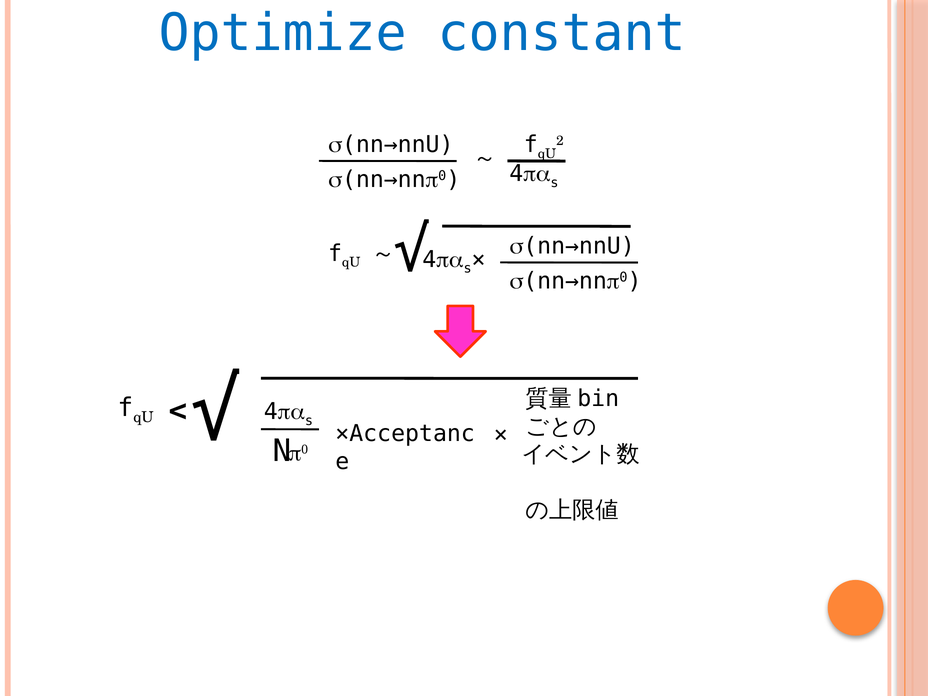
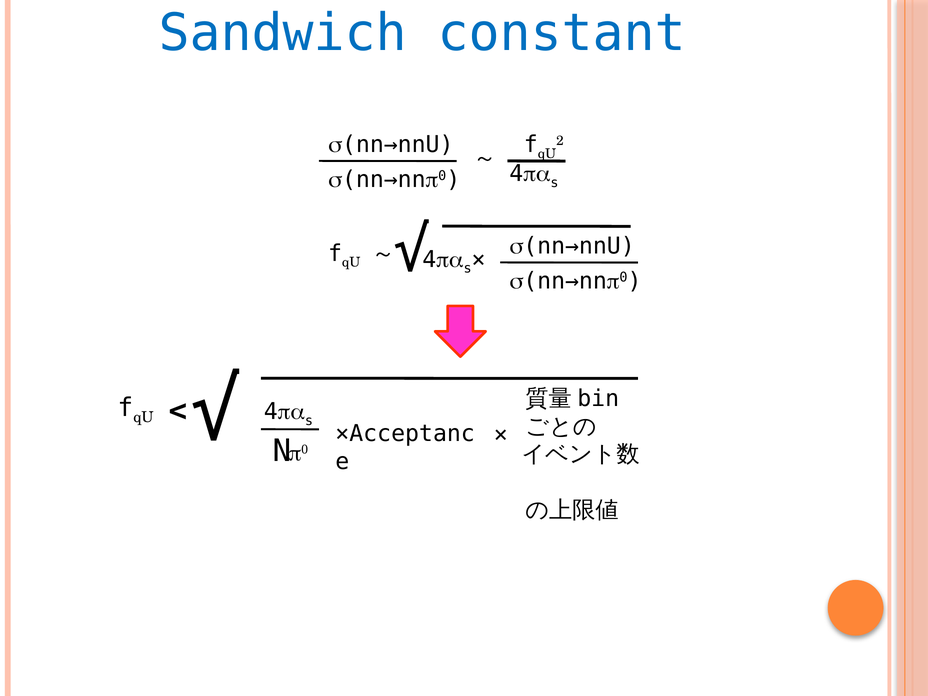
Optimize: Optimize -> Sandwich
